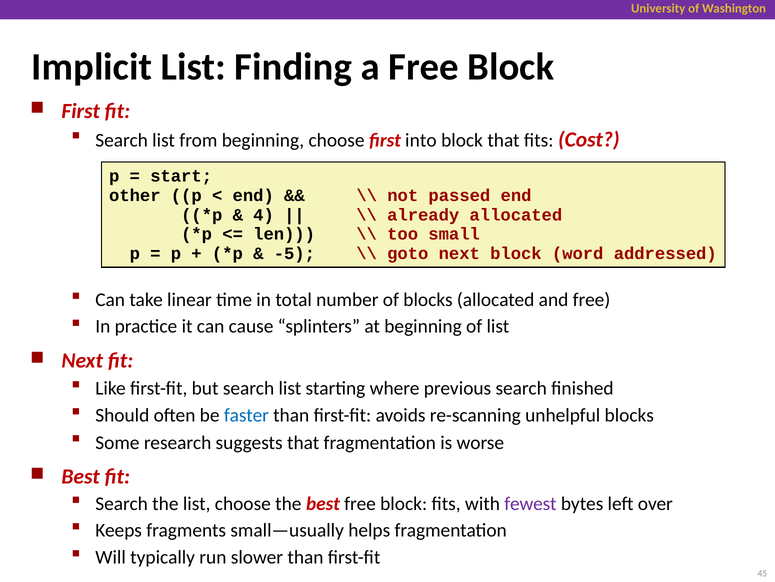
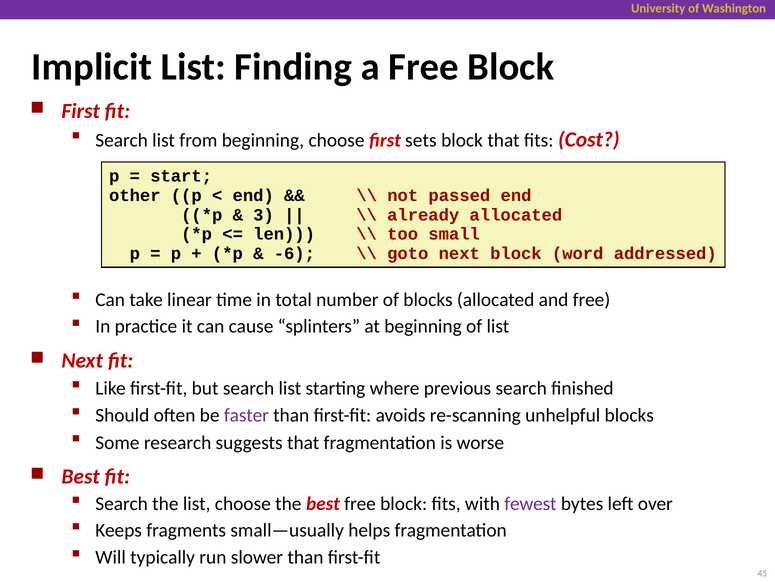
into: into -> sets
4: 4 -> 3
-5: -5 -> -6
faster colour: blue -> purple
